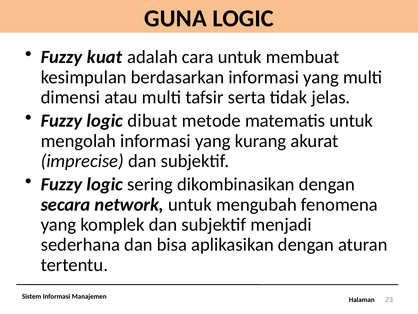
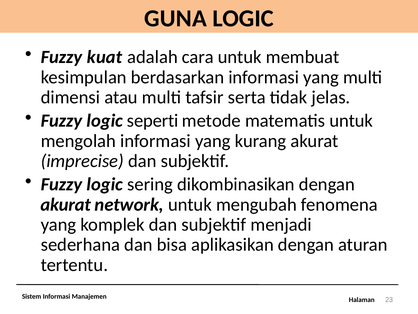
dibuat: dibuat -> seperti
secara at (66, 204): secara -> akurat
